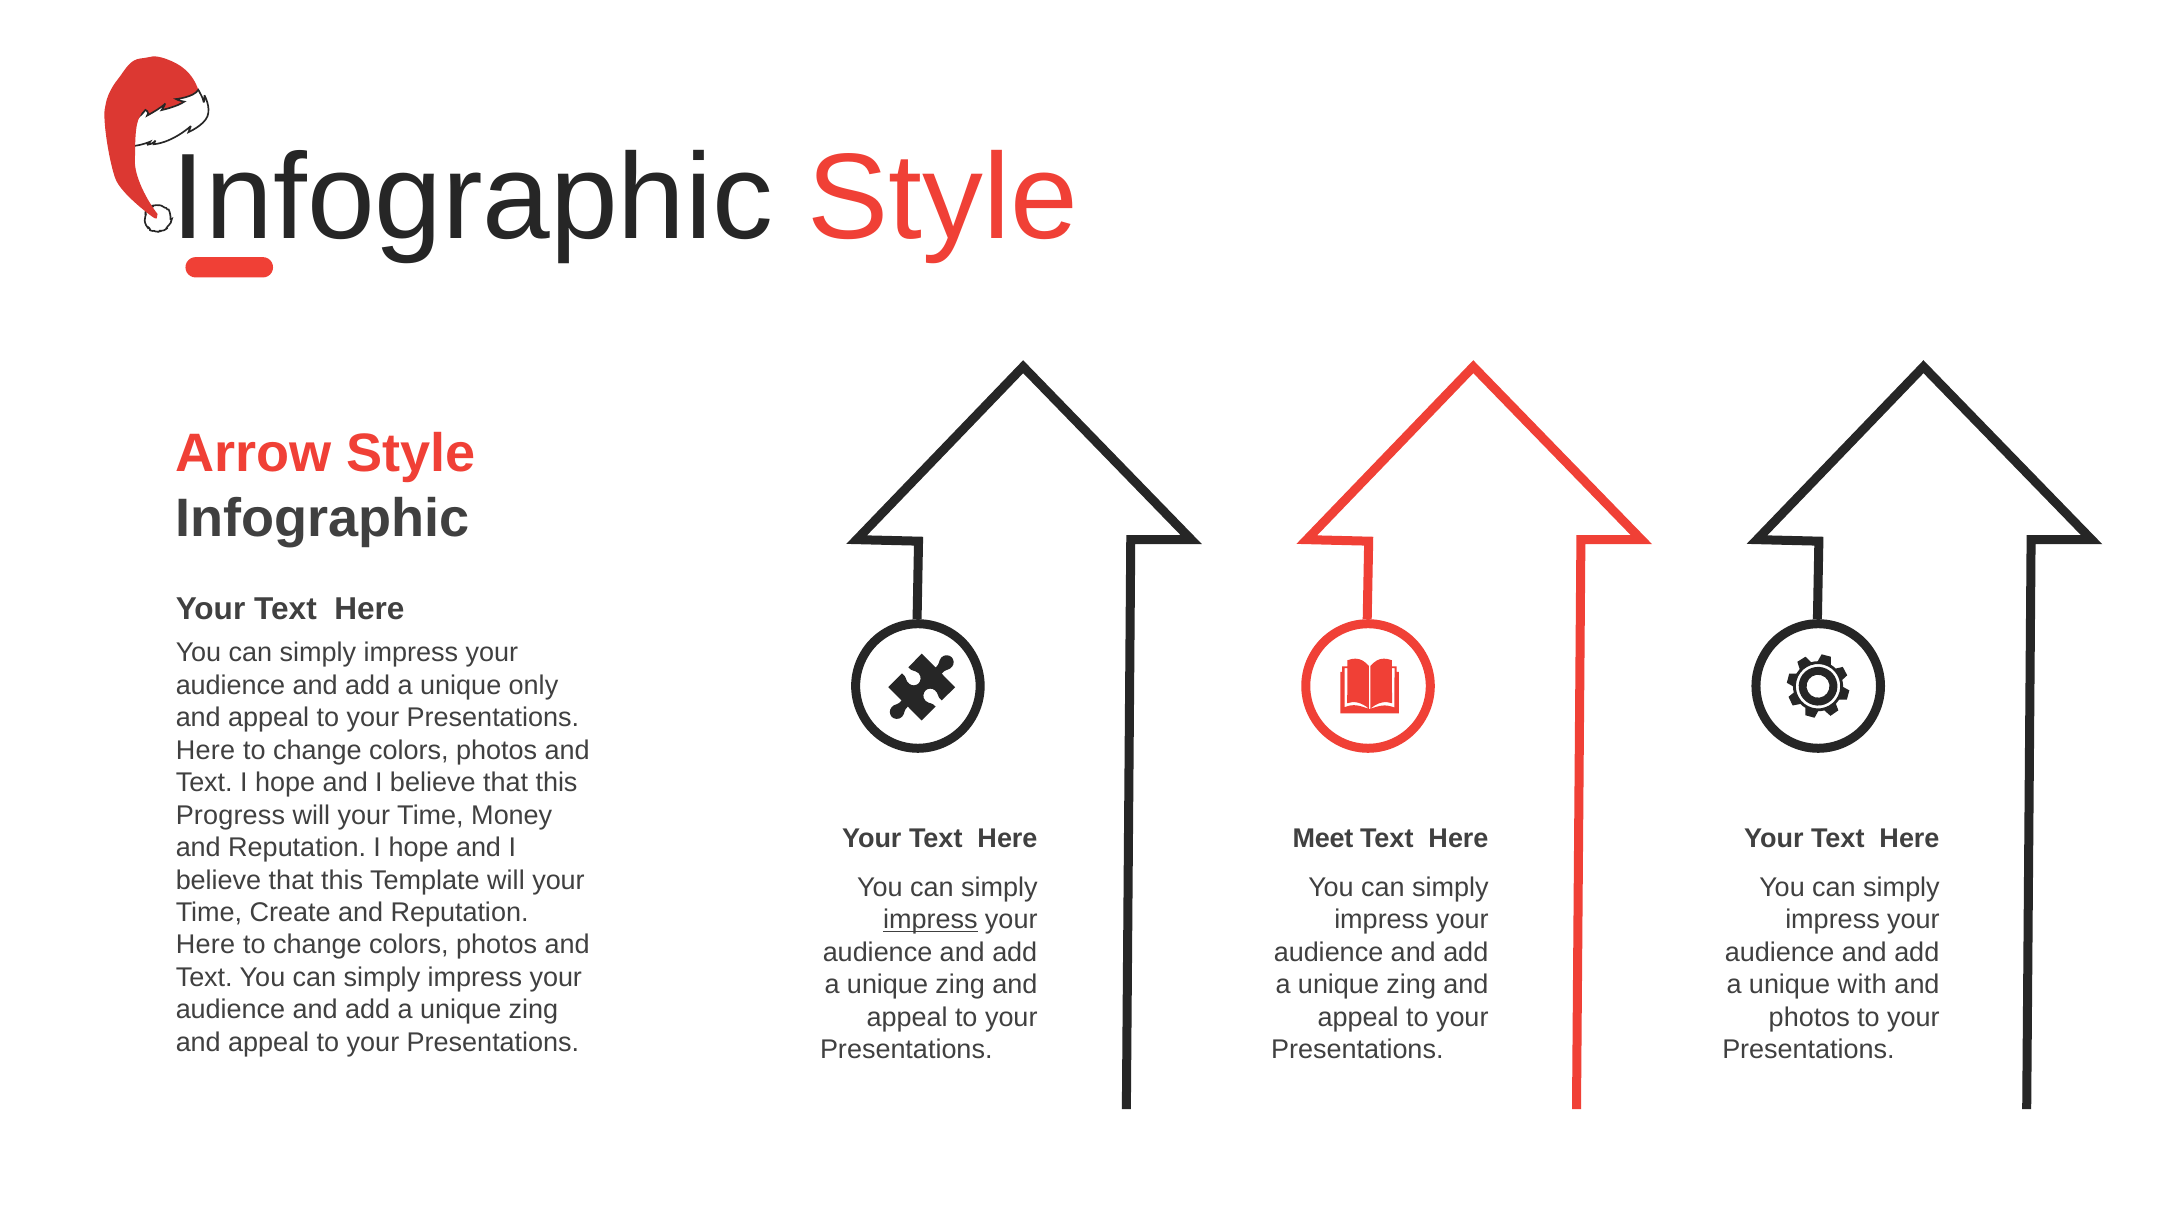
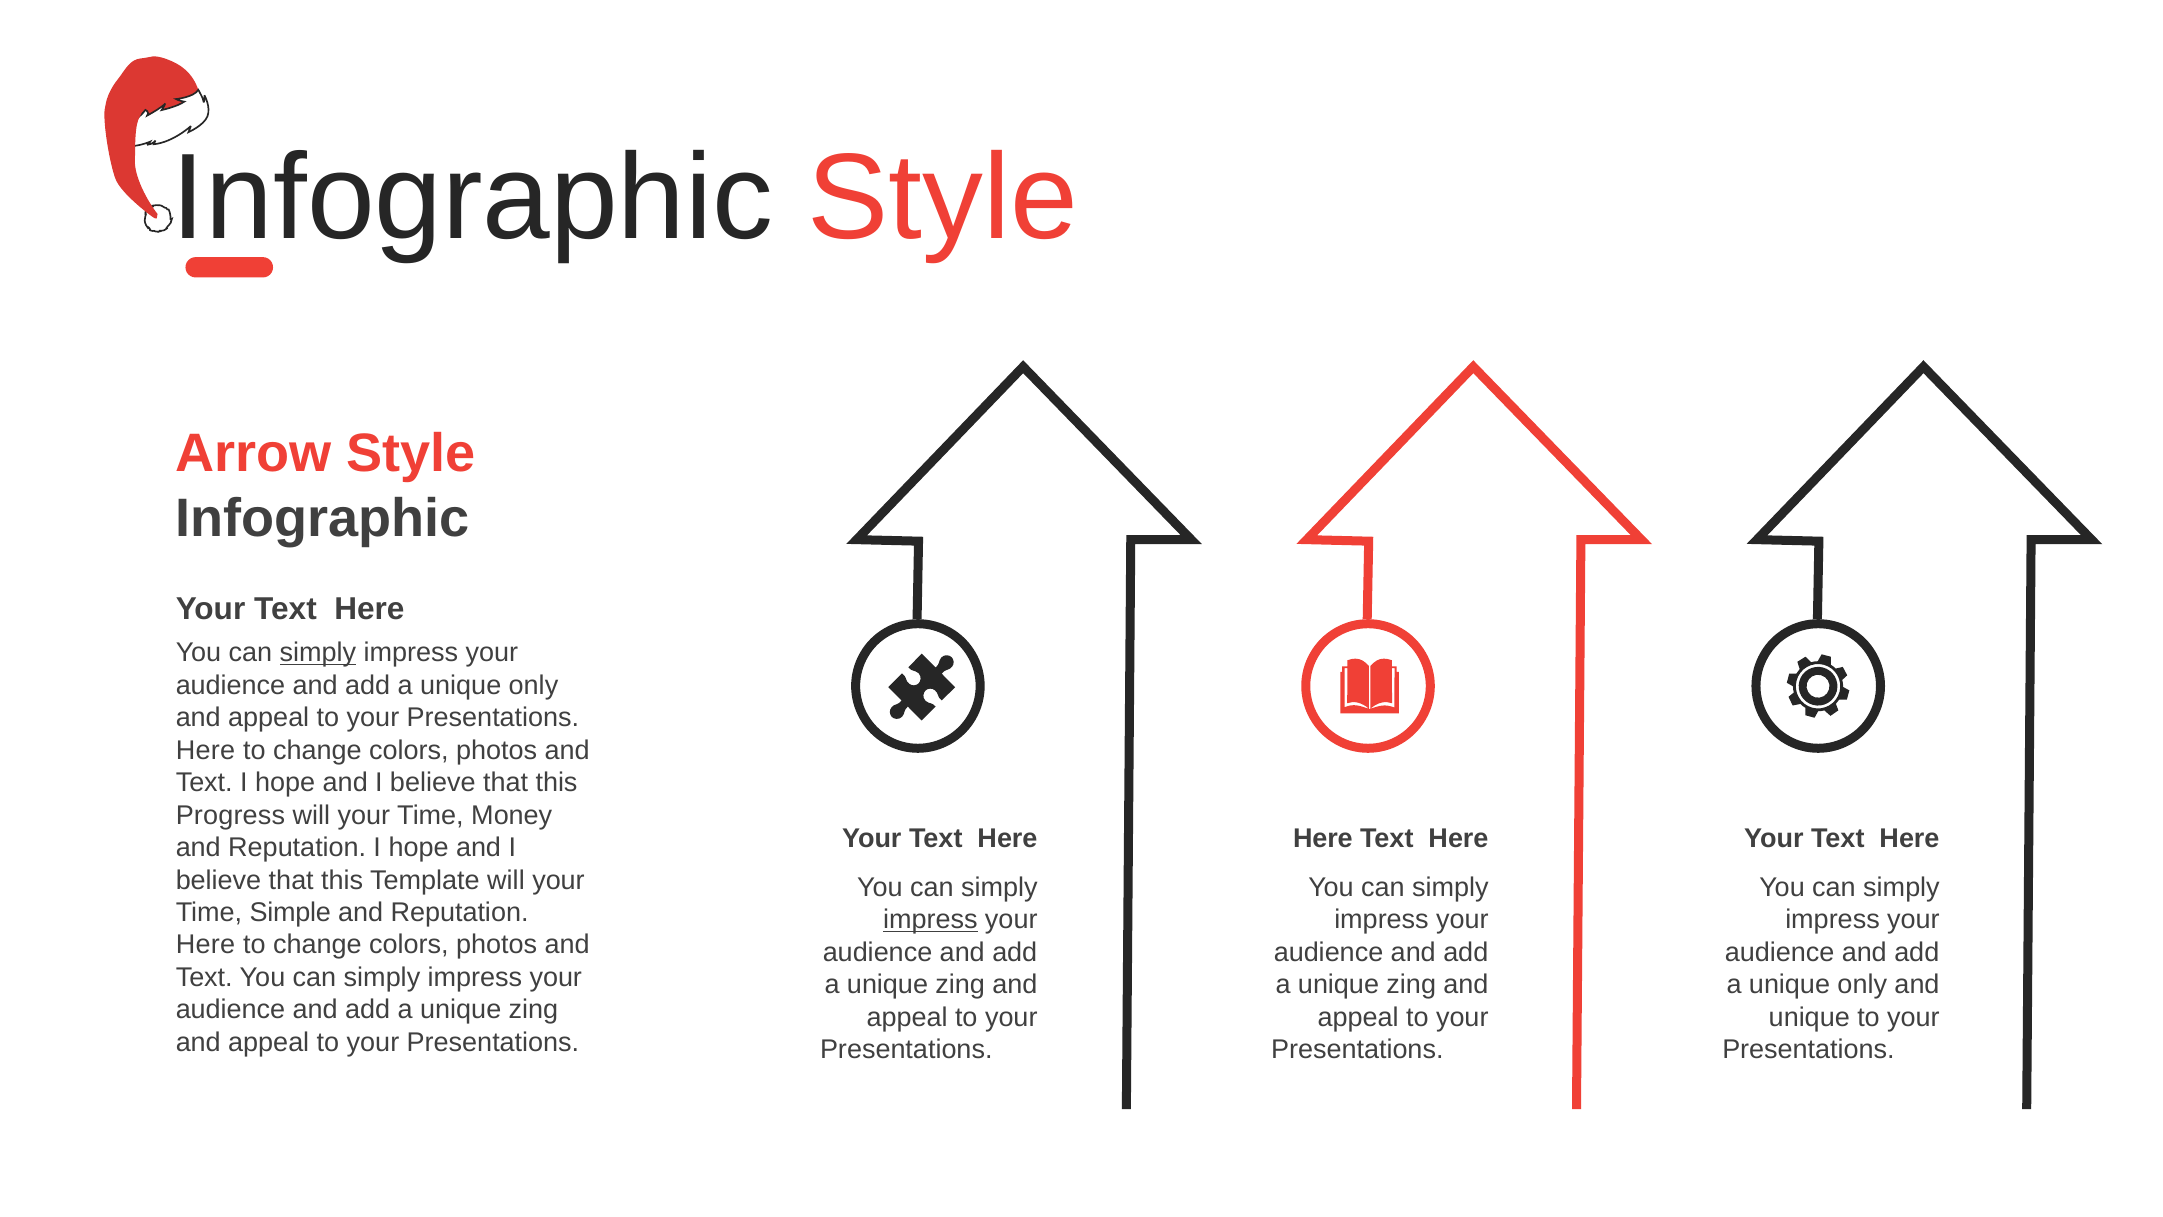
simply at (318, 653) underline: none -> present
Meet at (1323, 838): Meet -> Here
Create: Create -> Simple
with at (1862, 984): with -> only
photos at (1809, 1017): photos -> unique
